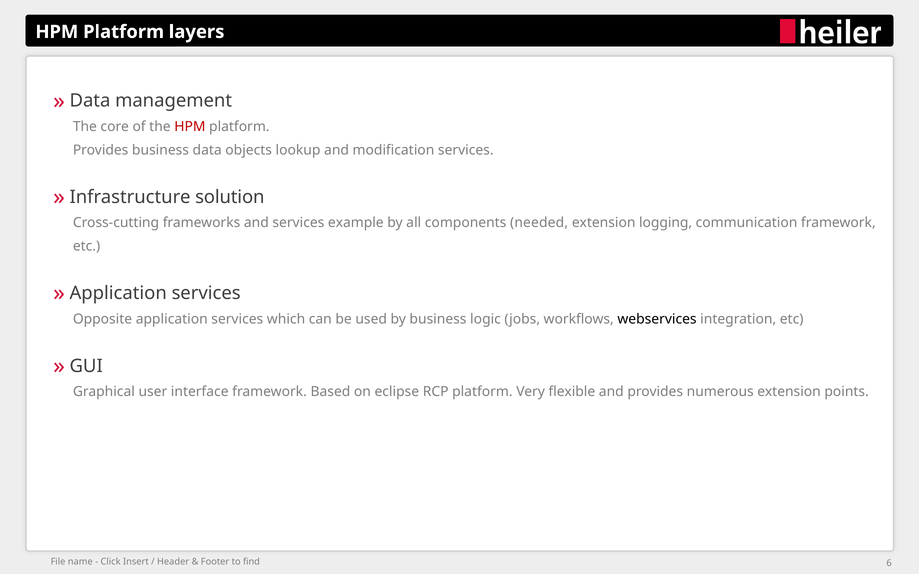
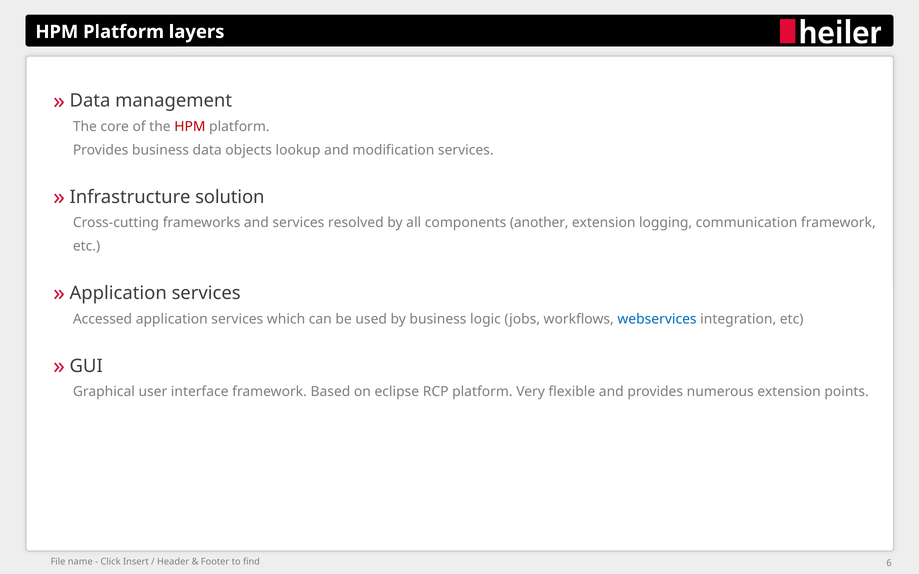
example: example -> resolved
needed: needed -> another
Opposite: Opposite -> Accessed
webservices colour: black -> blue
